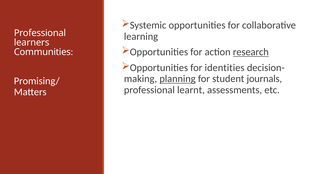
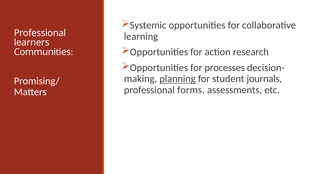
research underline: present -> none
identities: identities -> processes
learnt: learnt -> forms
